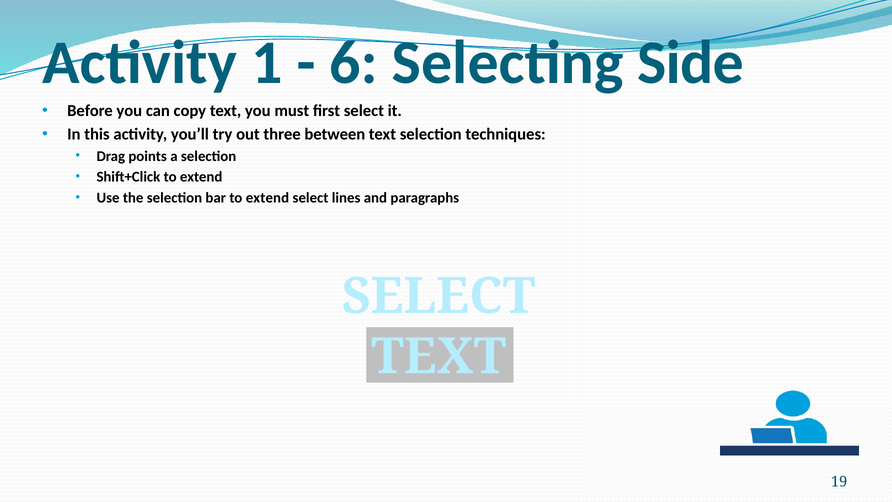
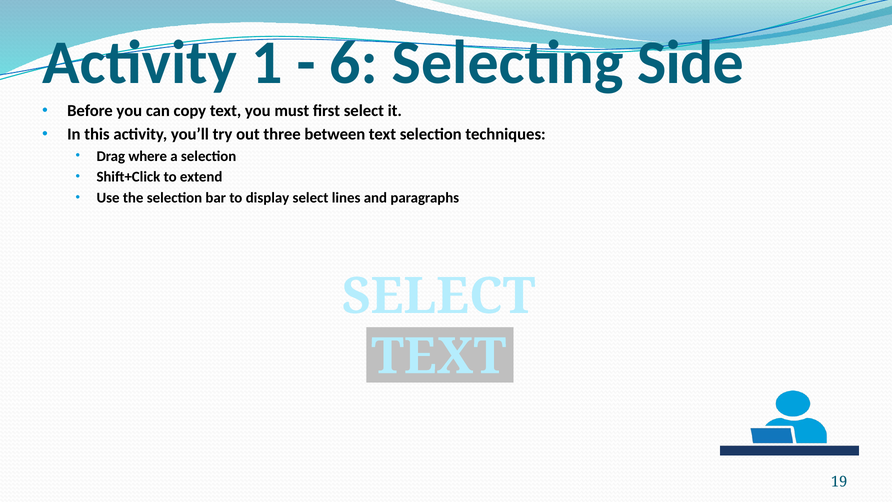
points: points -> where
bar to extend: extend -> display
